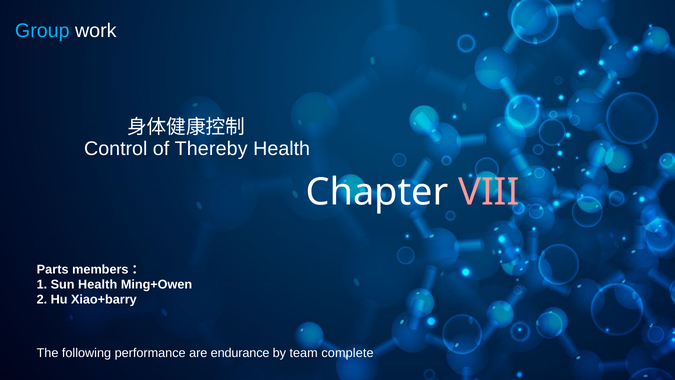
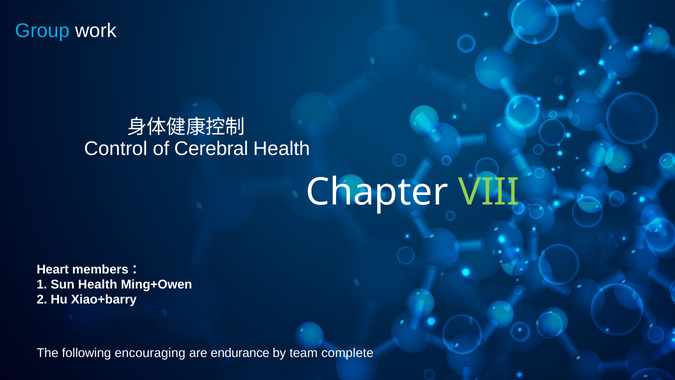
Thereby: Thereby -> Cerebral
VIII colour: pink -> light green
Parts: Parts -> Heart
performance: performance -> encouraging
